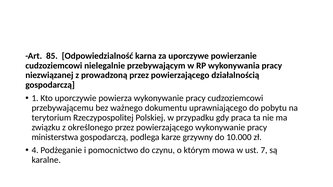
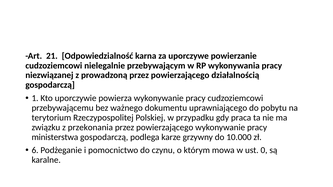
85: 85 -> 21
określonego: określonego -> przekonania
4: 4 -> 6
7: 7 -> 0
